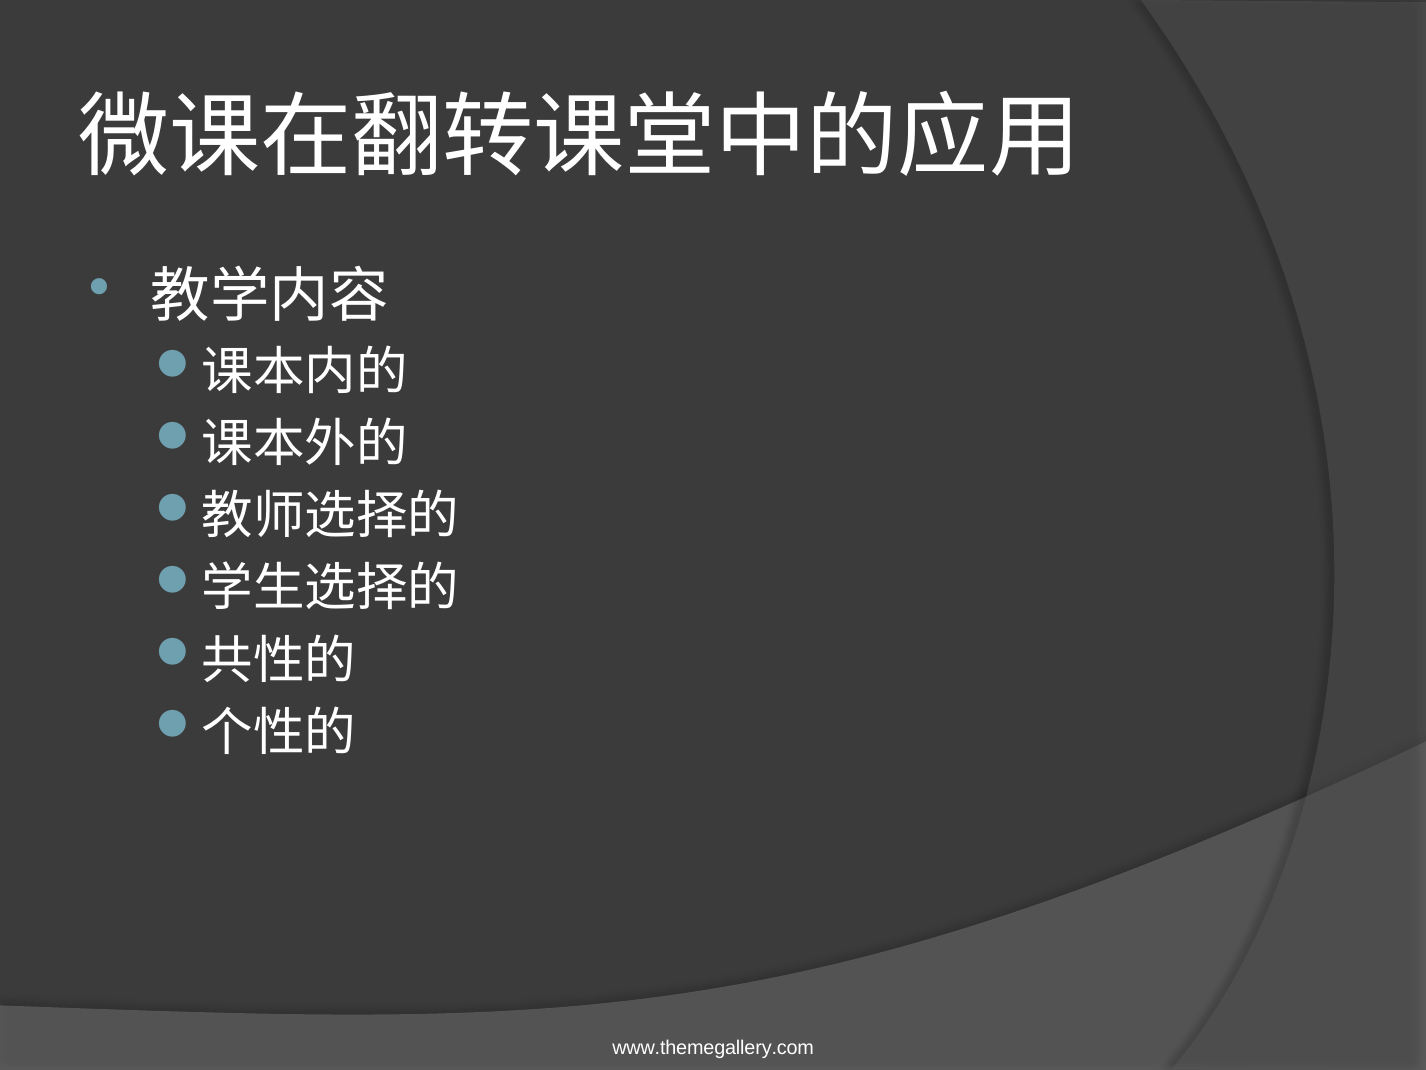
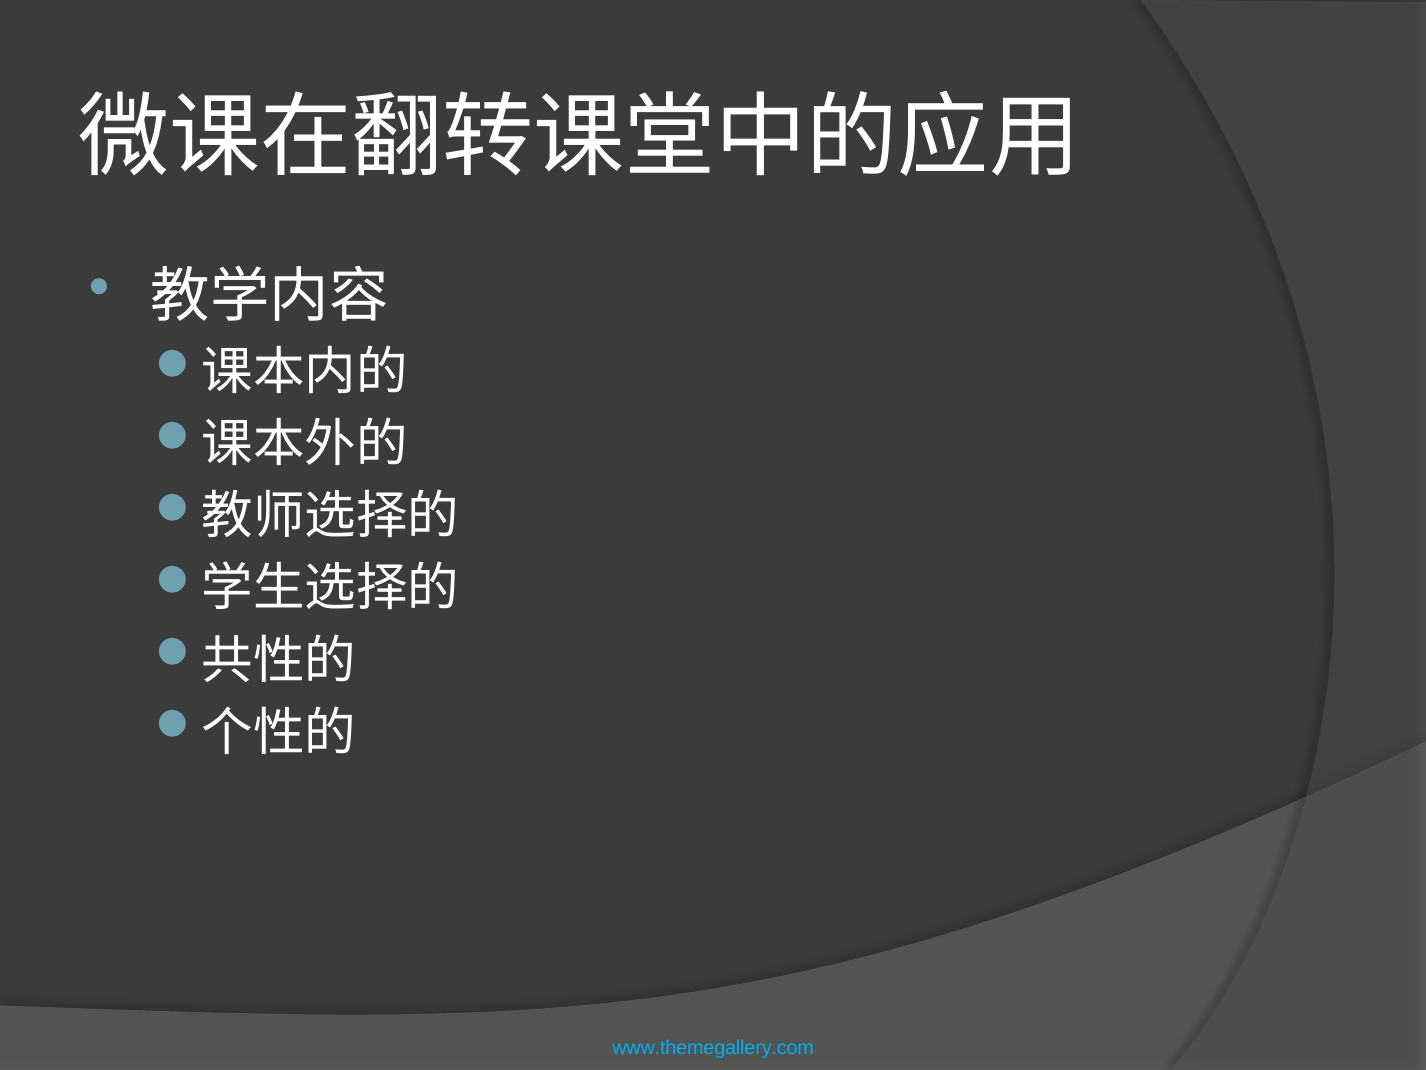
www.themegallery.com colour: white -> light blue
